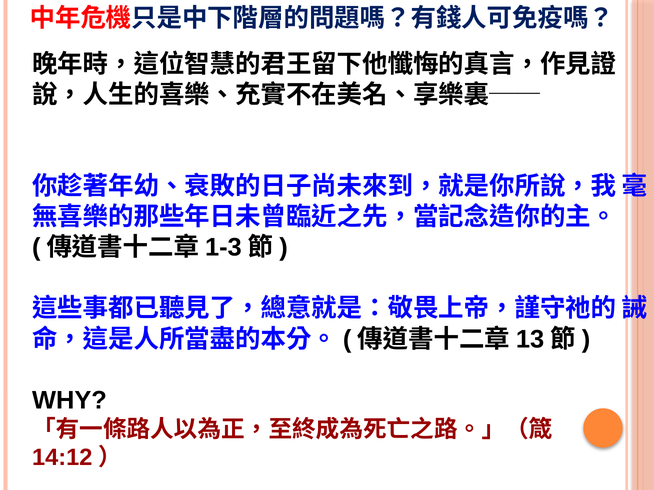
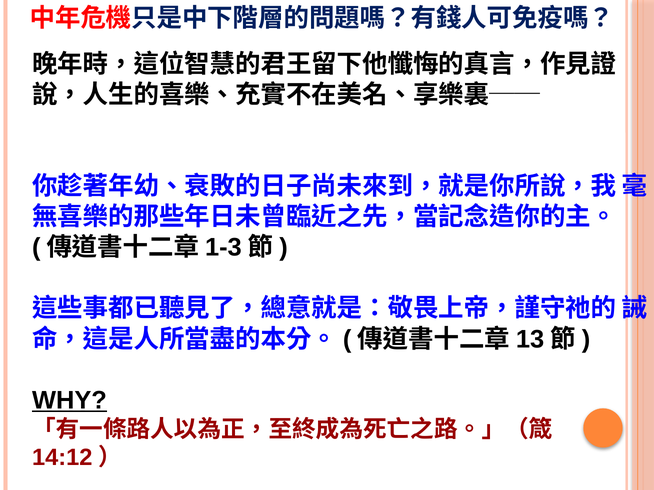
WHY underline: none -> present
